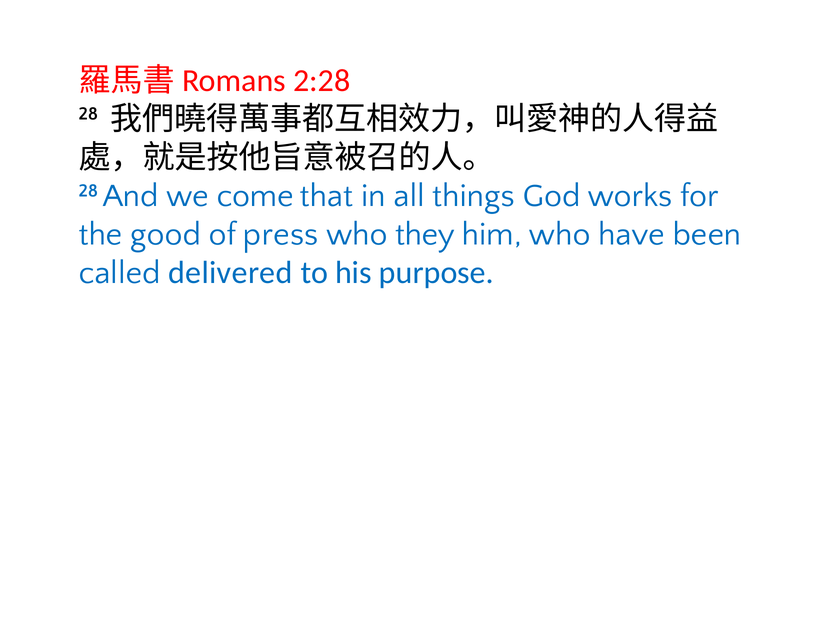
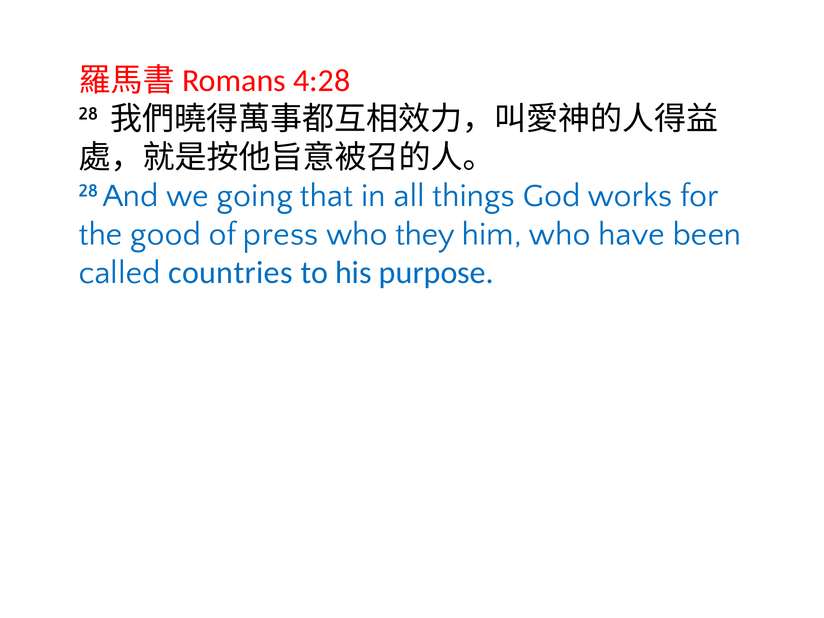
2:28: 2:28 -> 4:28
come: come -> going
delivered: delivered -> countries
